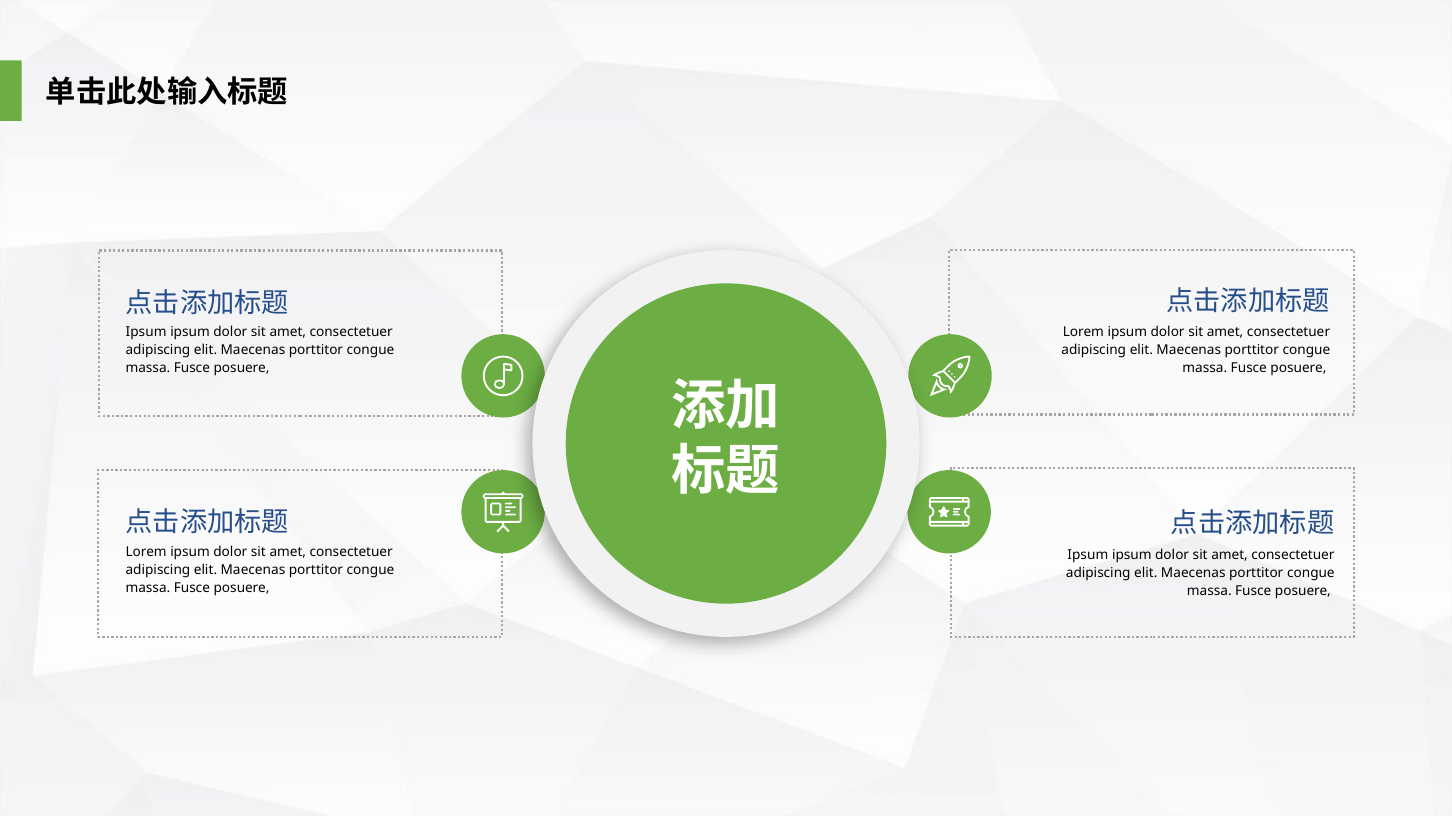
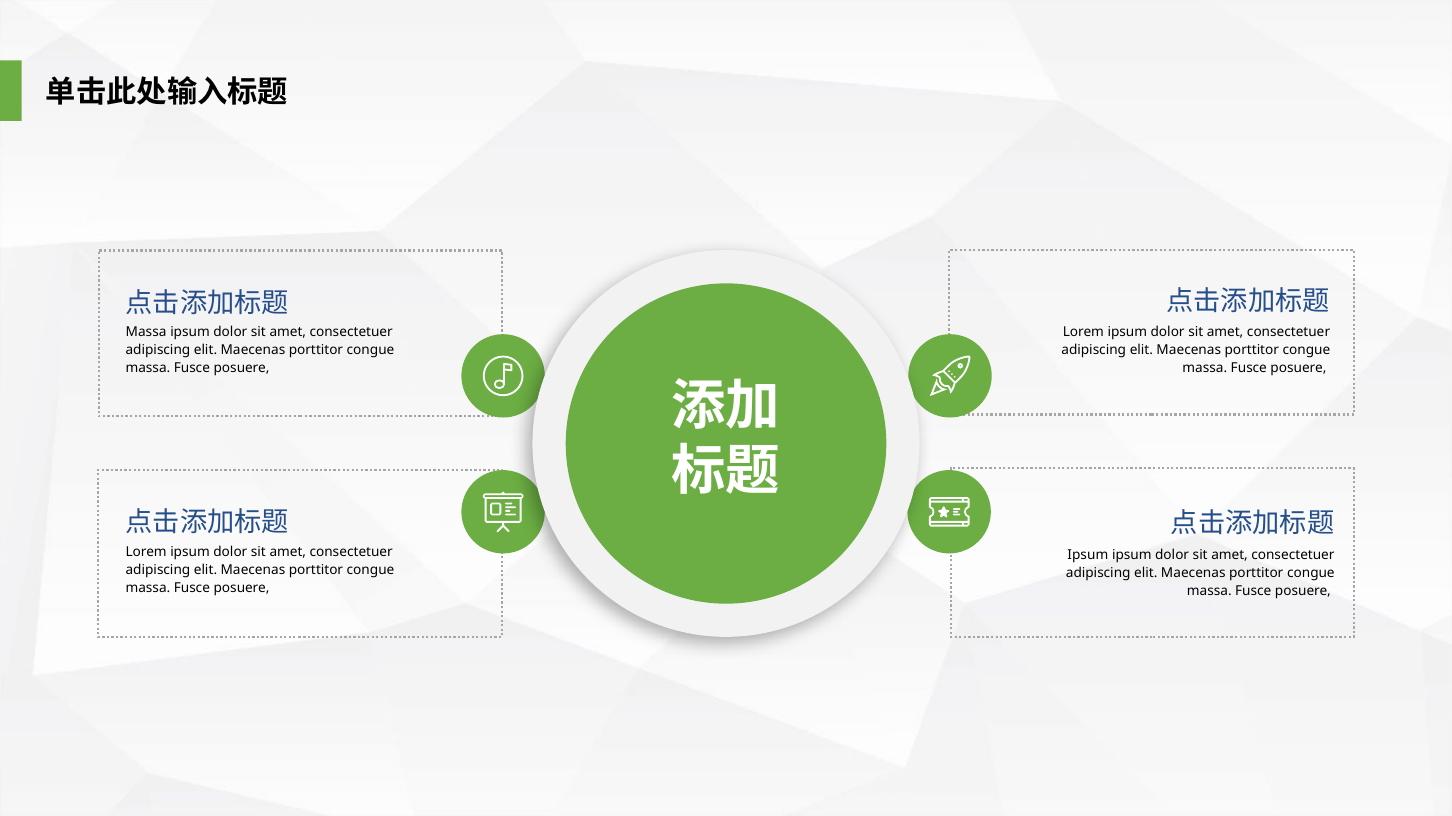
Ipsum at (146, 332): Ipsum -> Massa
